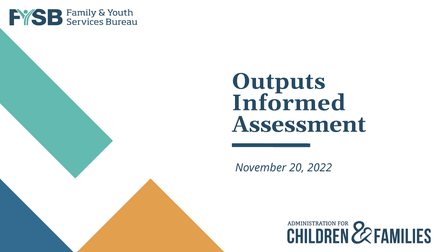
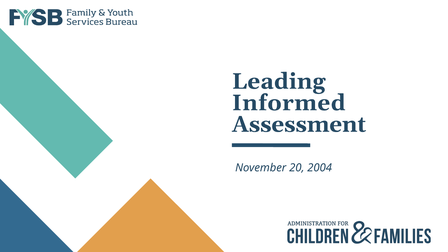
Outputs: Outputs -> Leading
2022: 2022 -> 2004
